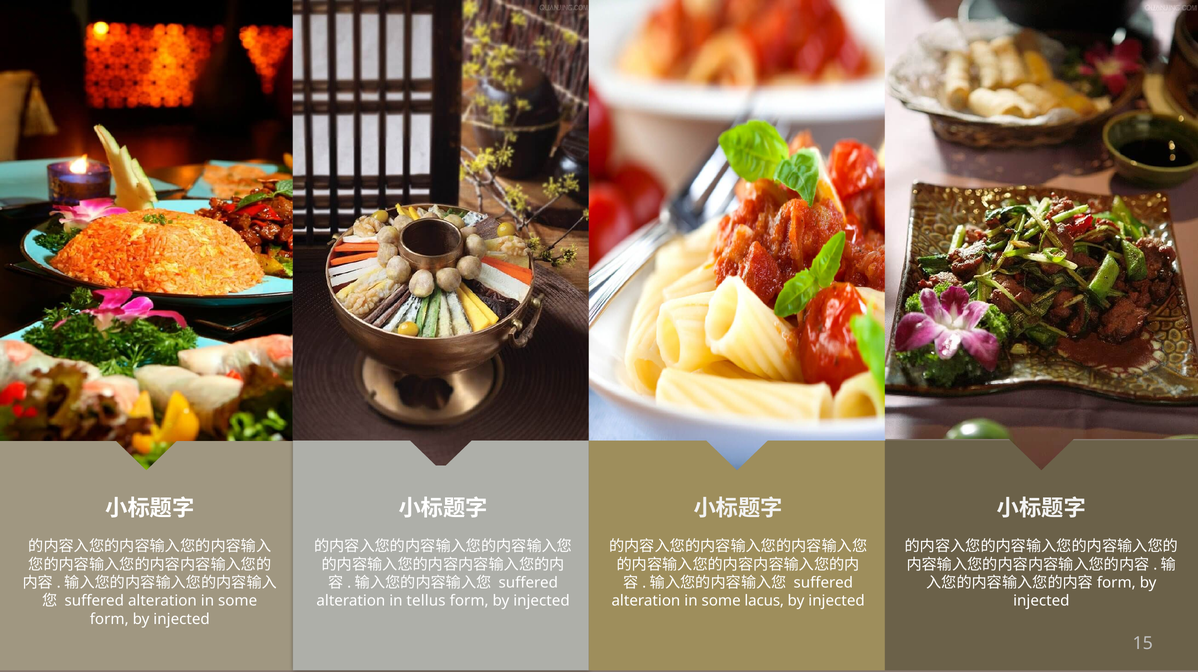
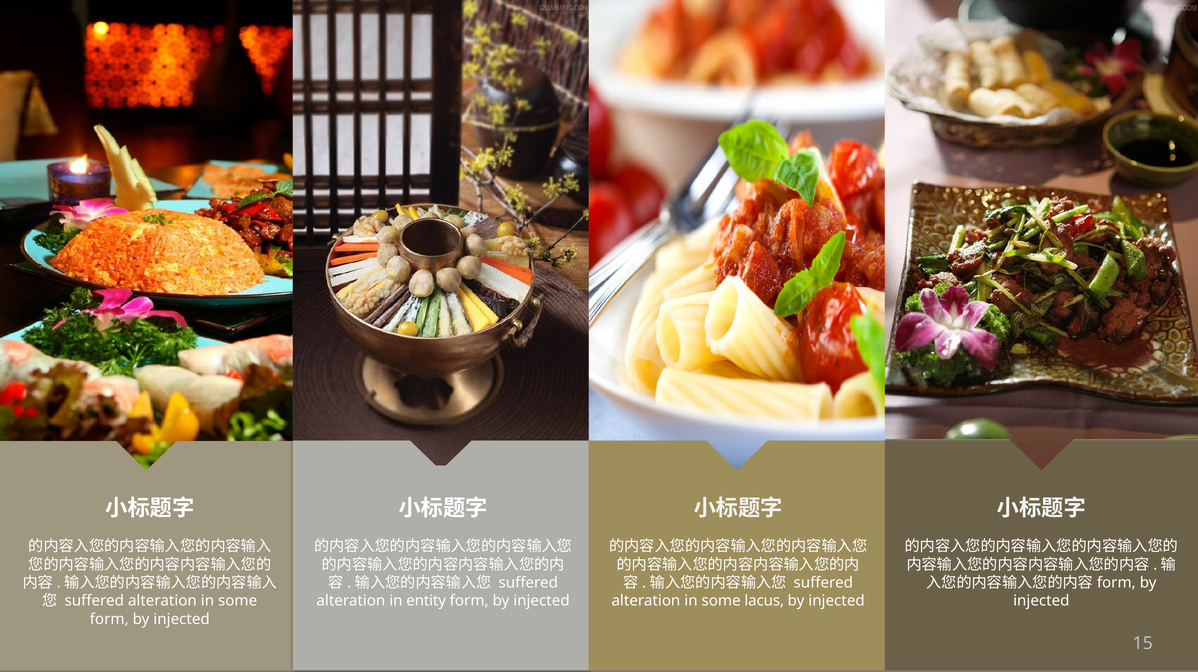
tellus: tellus -> entity
